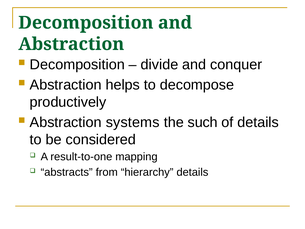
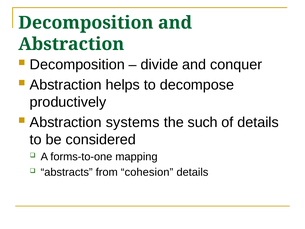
result-to-one: result-to-one -> forms-to-one
hierarchy: hierarchy -> cohesion
